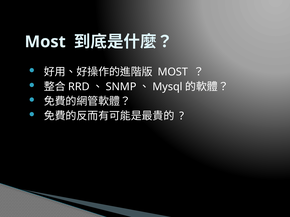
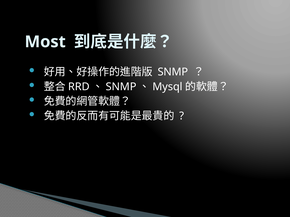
MOST at (173, 72): MOST -> SNMP
